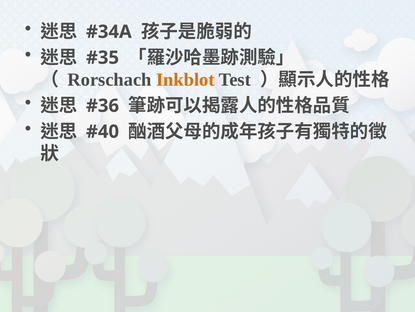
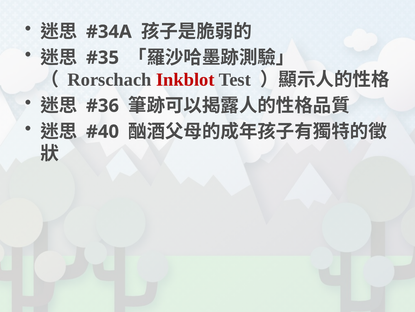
Inkblot colour: orange -> red
